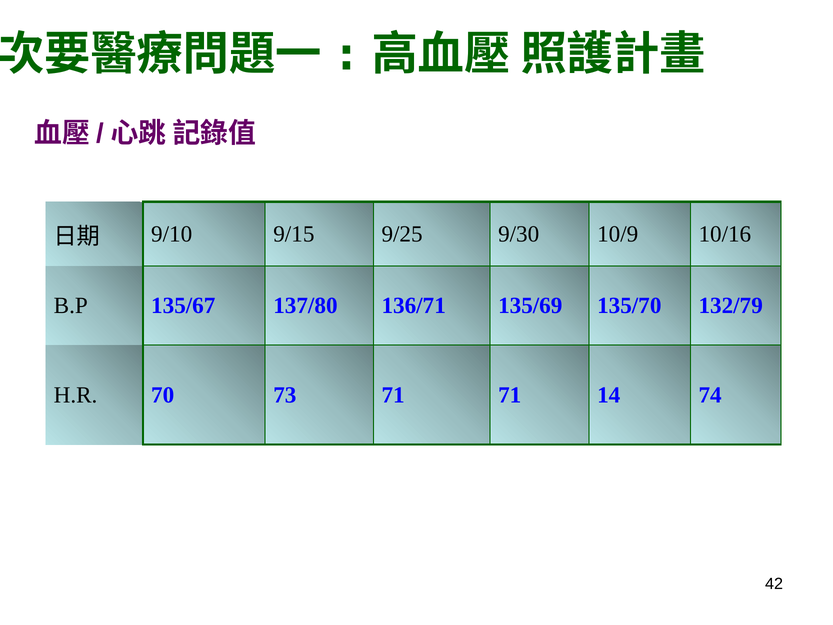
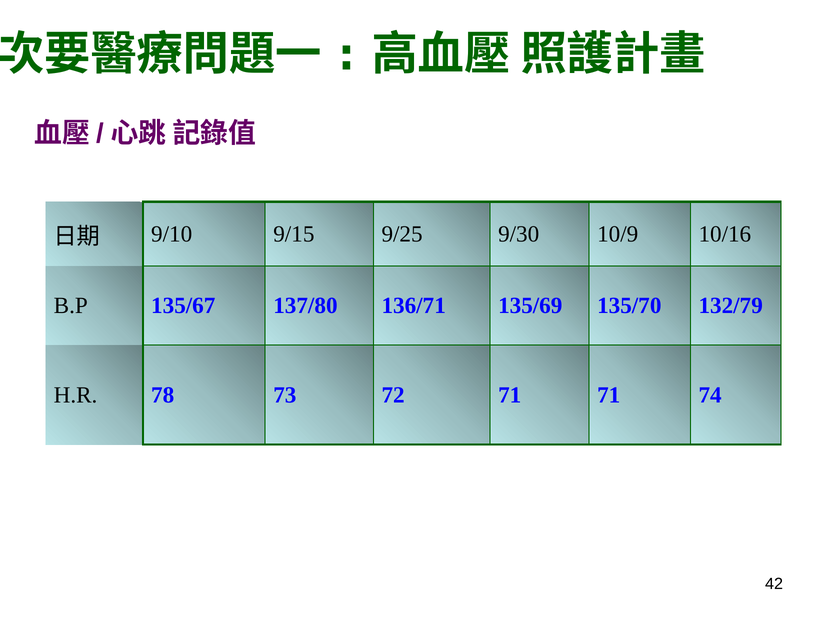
70: 70 -> 78
73 71: 71 -> 72
71 14: 14 -> 71
